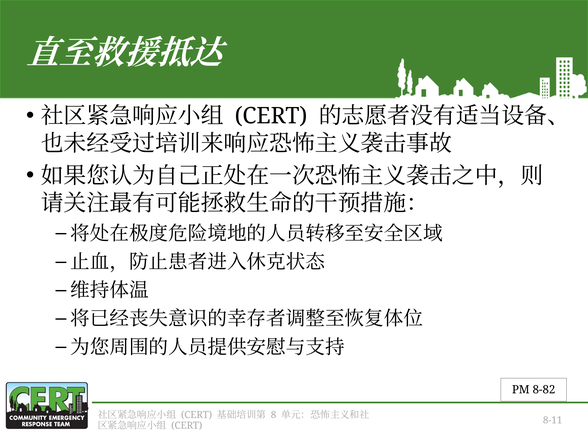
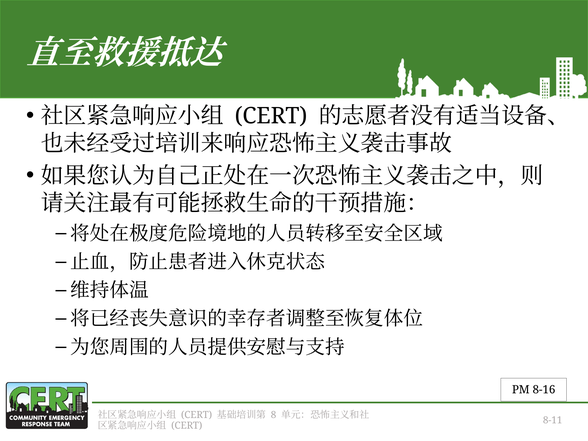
8-82: 8-82 -> 8-16
